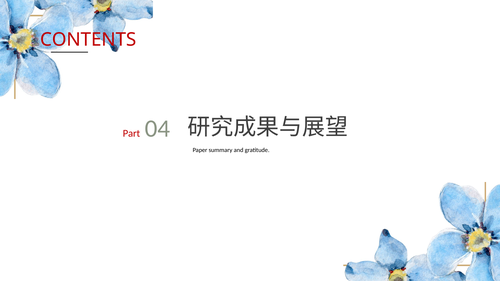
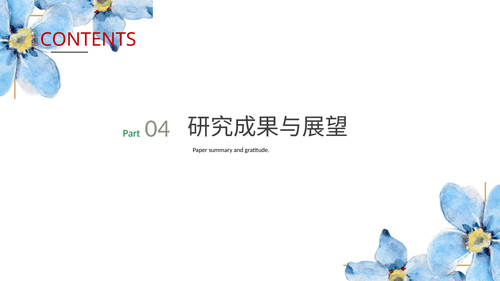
Part colour: red -> green
